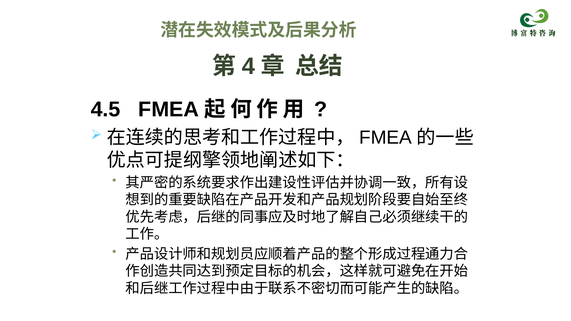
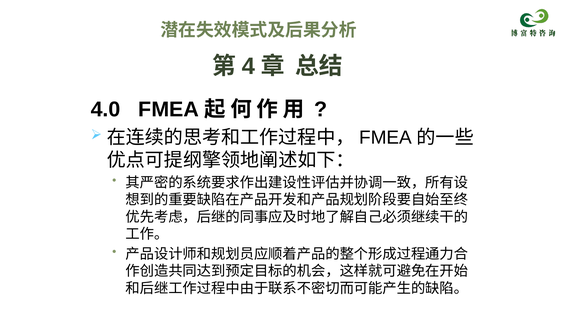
4.5: 4.5 -> 4.0
